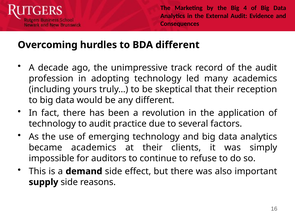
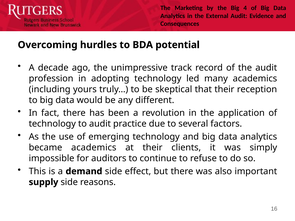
BDA different: different -> potential
